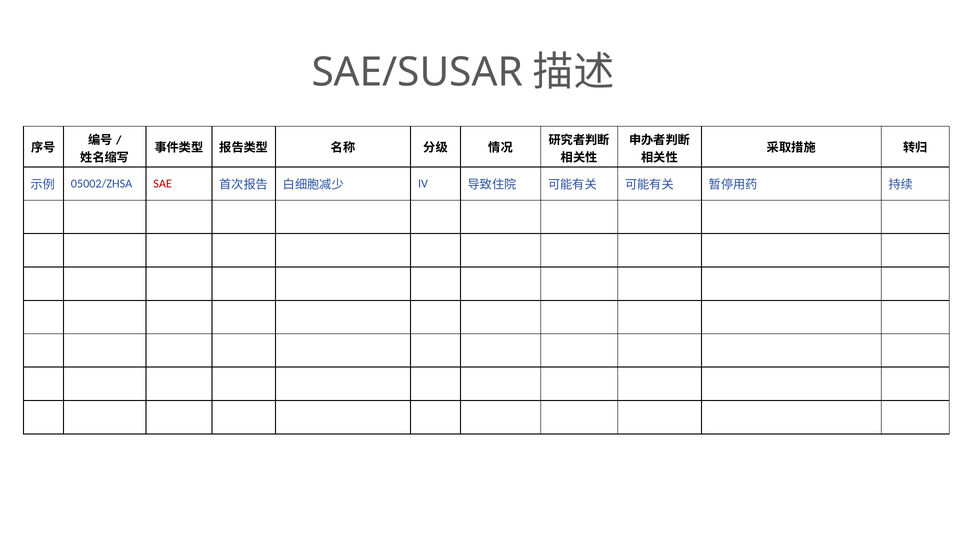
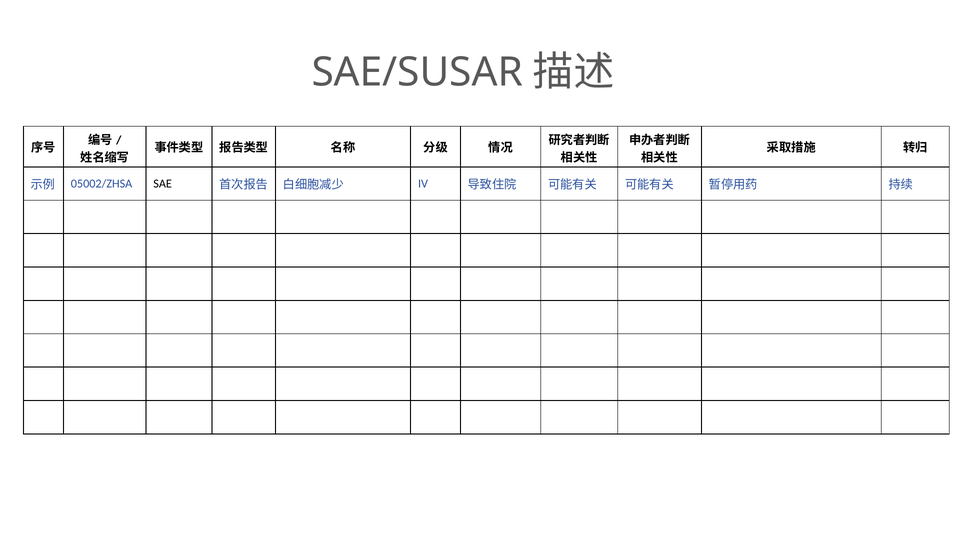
SAE colour: red -> black
